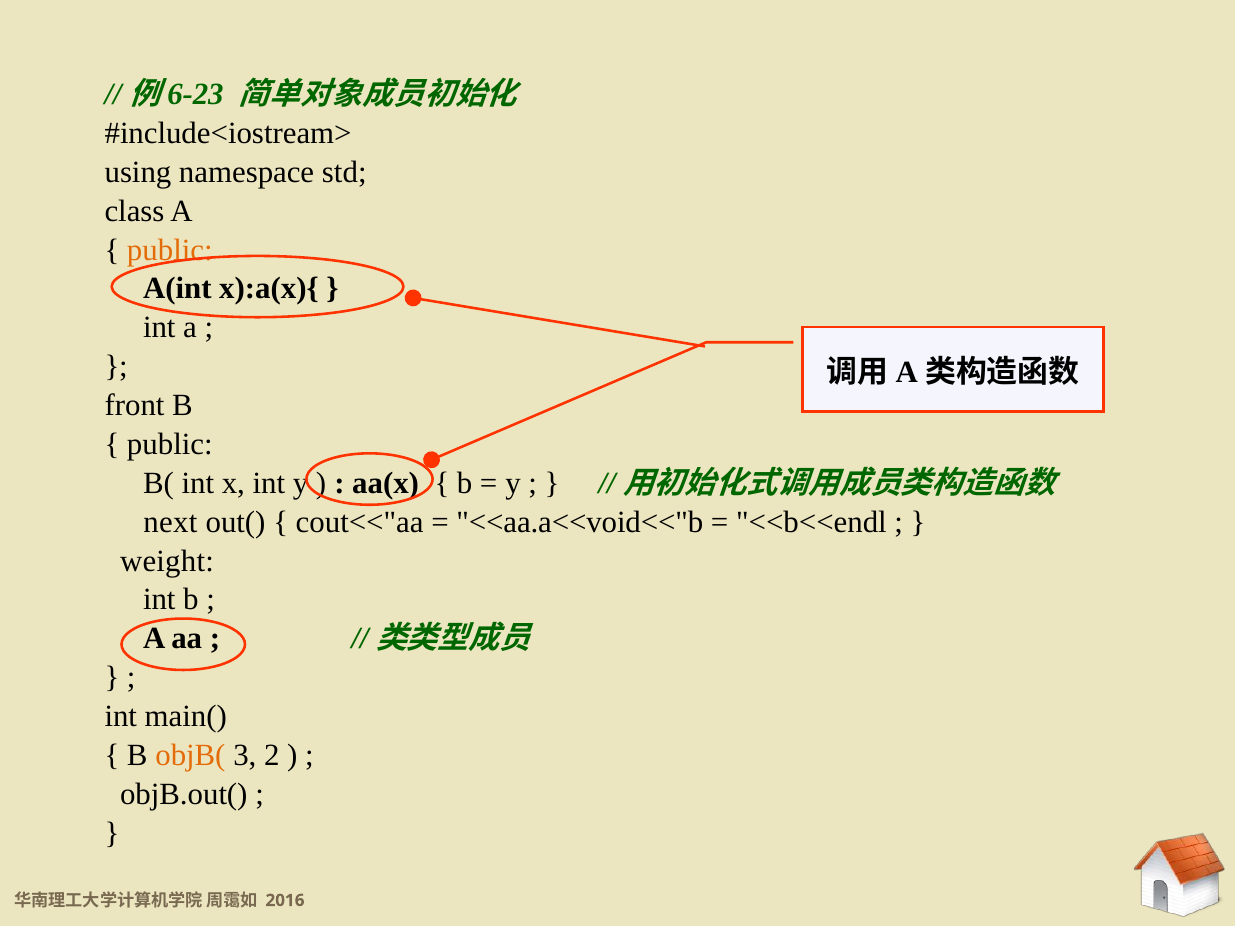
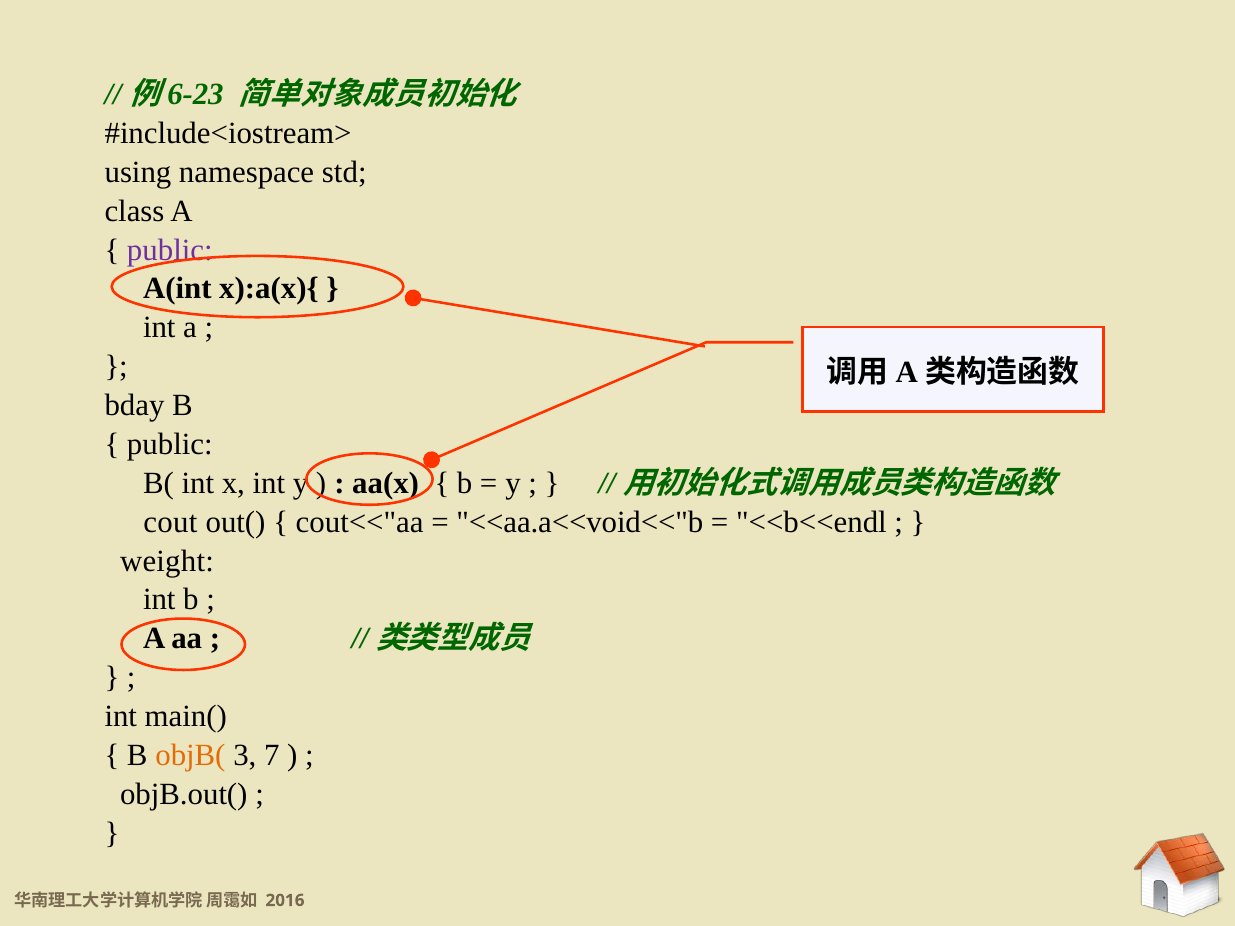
public at (170, 250) colour: orange -> purple
front: front -> bday
next: next -> cout
2: 2 -> 7
